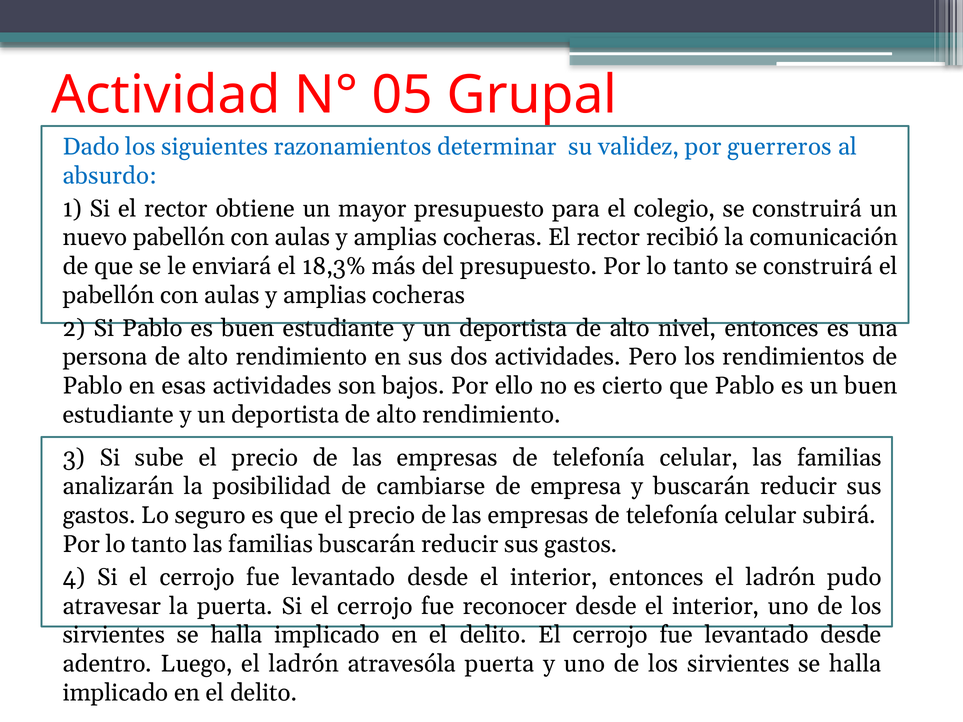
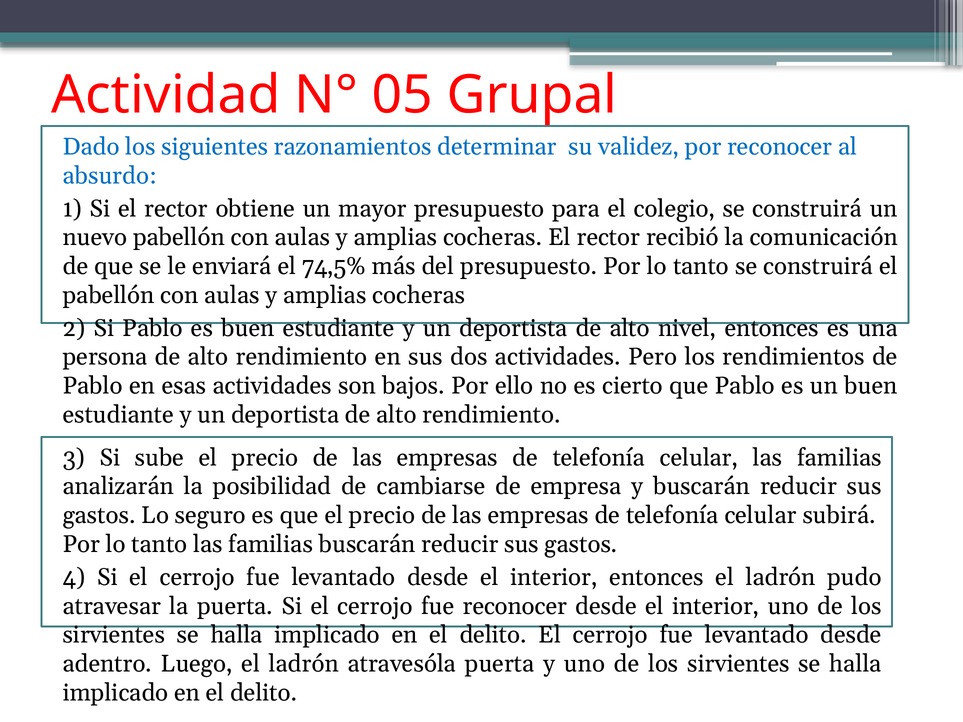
por guerreros: guerreros -> reconocer
18,3%: 18,3% -> 74,5%
